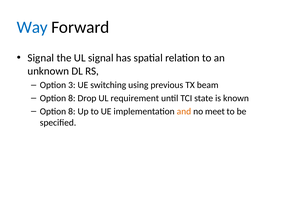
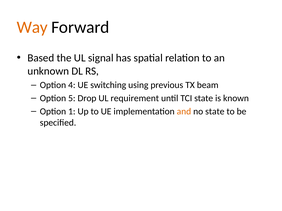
Way colour: blue -> orange
Signal at (41, 58): Signal -> Based
3: 3 -> 4
8 at (72, 98): 8 -> 5
8 at (72, 112): 8 -> 1
no meet: meet -> state
